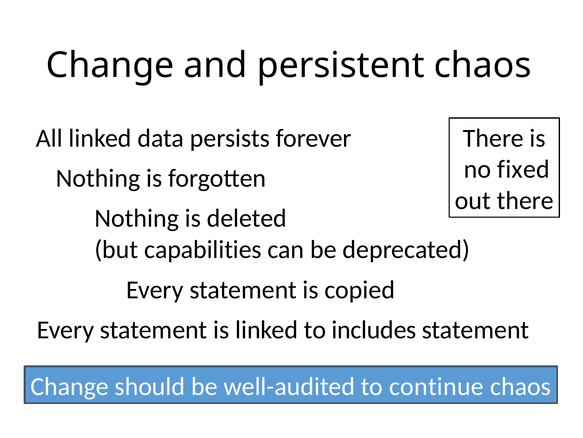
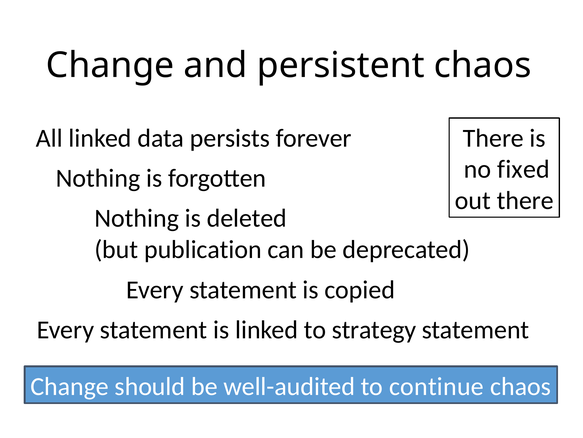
capabilities: capabilities -> publication
includes: includes -> strategy
